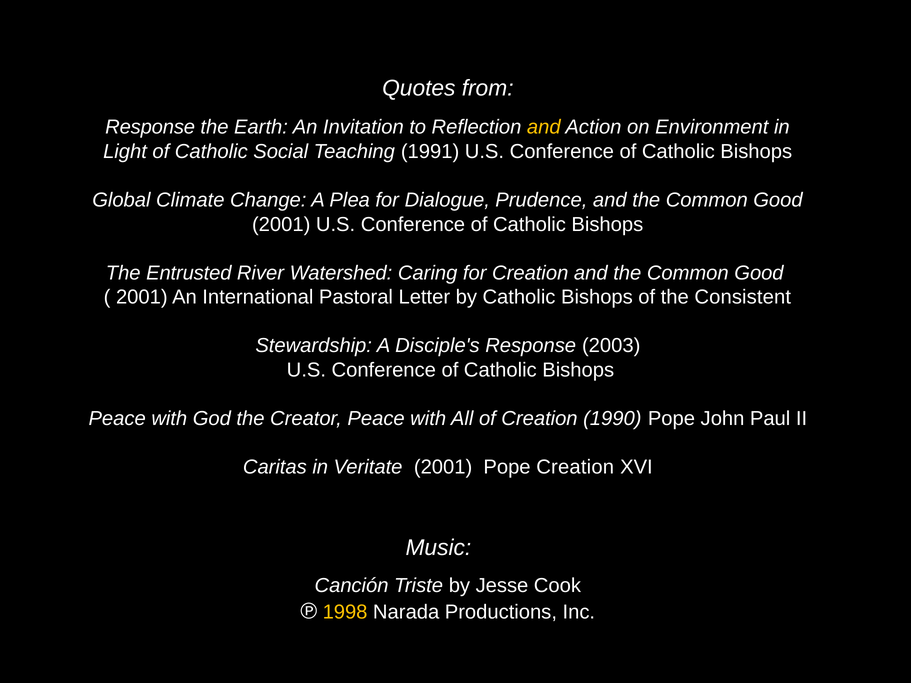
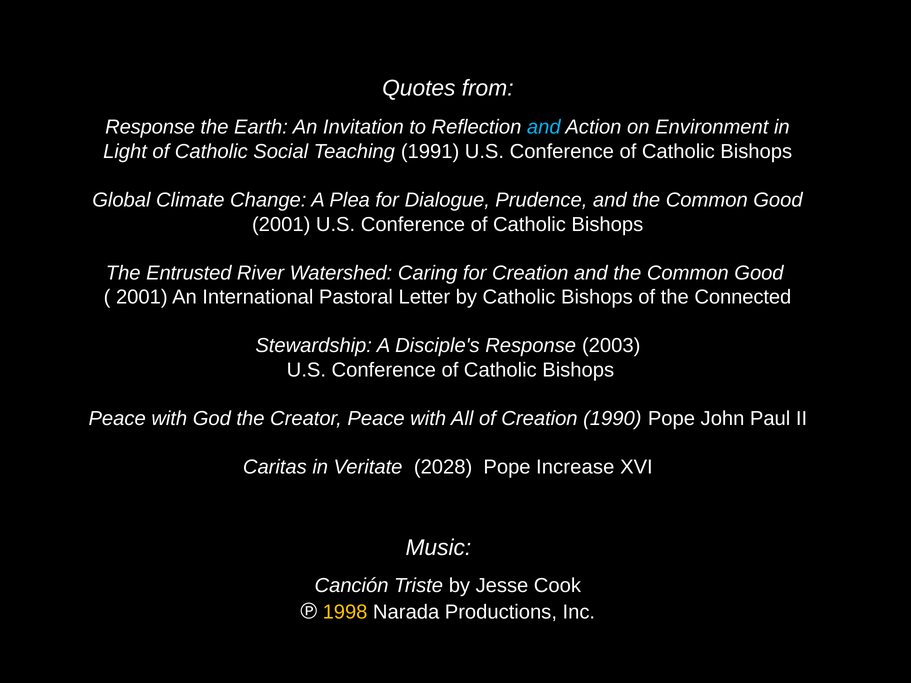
and at (544, 127) colour: yellow -> light blue
Consistent: Consistent -> Connected
Veritate 2001: 2001 -> 2028
Pope Creation: Creation -> Increase
